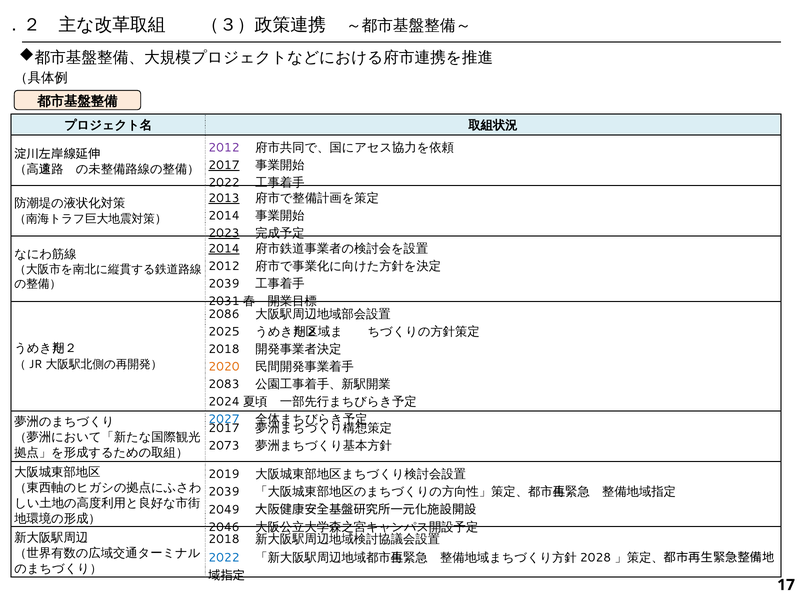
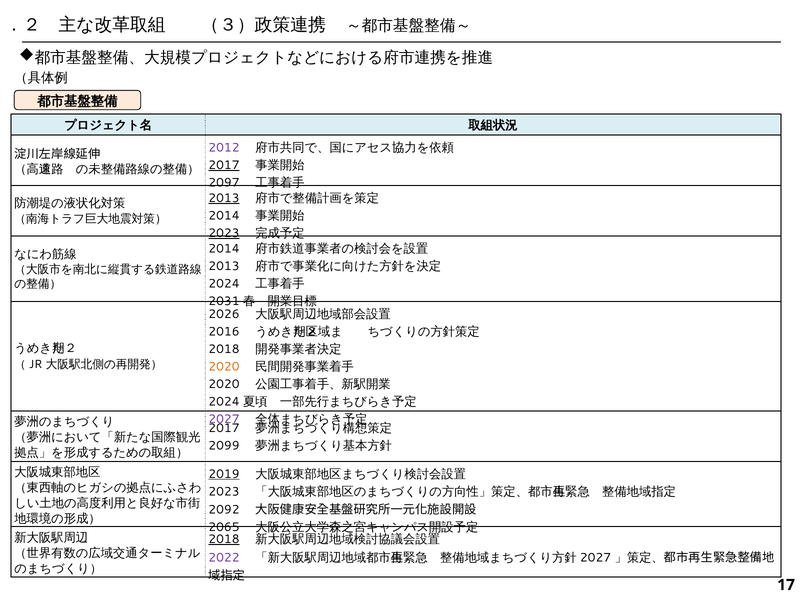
2022 at (224, 183): 2022 -> 2097
2014 at (224, 249) underline: present -> none
2012 at (224, 266): 2012 -> 2013
2039 at (224, 284): 2039 -> 2024
2086: 2086 -> 2026
2025: 2025 -> 2016
2083 at (224, 384): 2083 -> 2020
2027 at (224, 419) colour: blue -> purple
2073: 2073 -> 2099
2019 underline: none -> present
2039 at (224, 492): 2039 -> 2023
2049: 2049 -> 2092
2046: 2046 -> 2065
2018 at (224, 539) underline: none -> present
2022 at (224, 558) colour: blue -> purple
2028 at (596, 558): 2028 -> 2027
